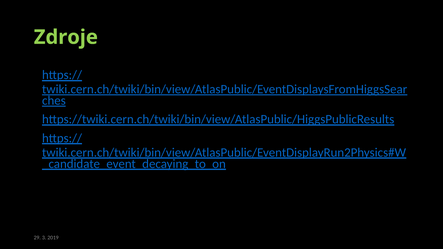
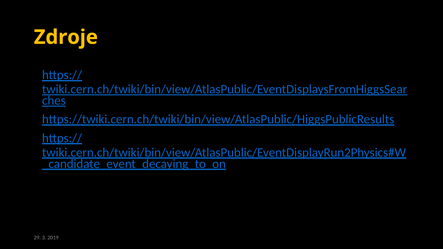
Zdroje colour: light green -> yellow
